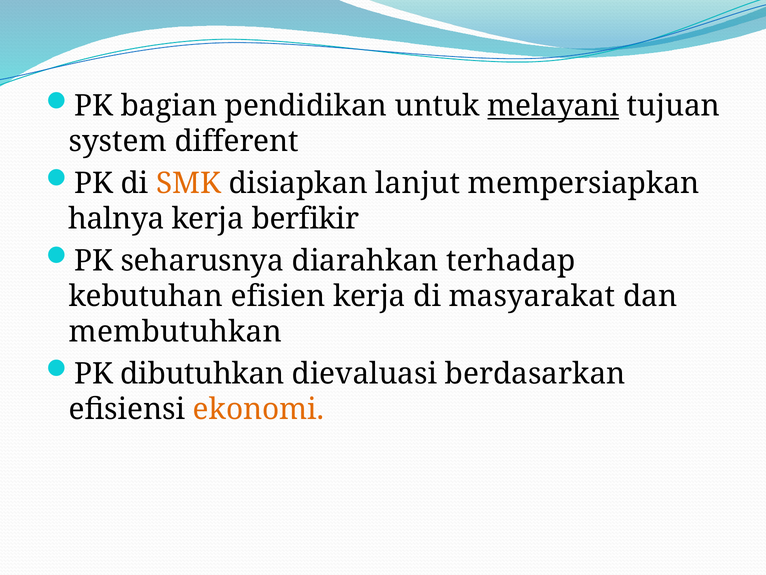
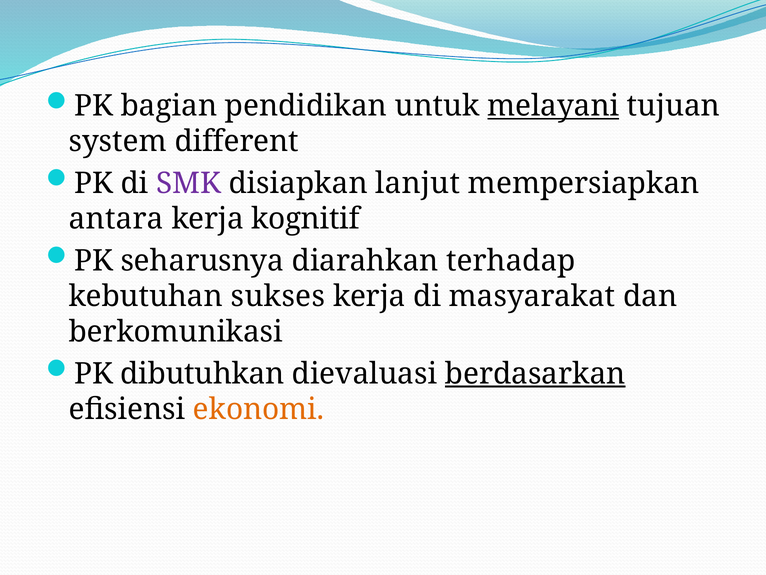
SMK colour: orange -> purple
halnya: halnya -> antara
berfikir: berfikir -> kognitif
efisien: efisien -> sukses
membutuhkan: membutuhkan -> berkomunikasi
berdasarkan underline: none -> present
